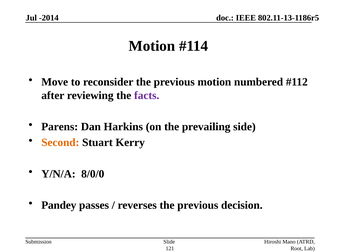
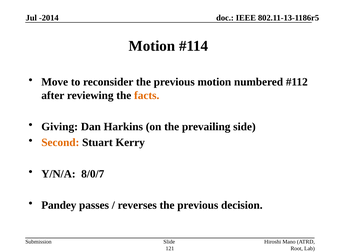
facts colour: purple -> orange
Parens: Parens -> Giving
8/0/0: 8/0/0 -> 8/0/7
